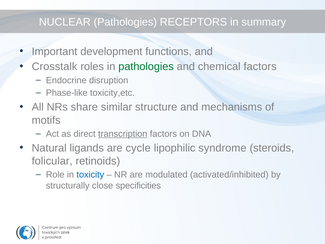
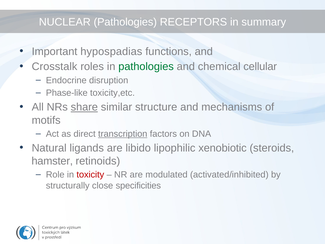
development: development -> hypospadias
chemical factors: factors -> cellular
share underline: none -> present
cycle: cycle -> libido
syndrome: syndrome -> xenobiotic
folicular: folicular -> hamster
toxicity colour: blue -> red
